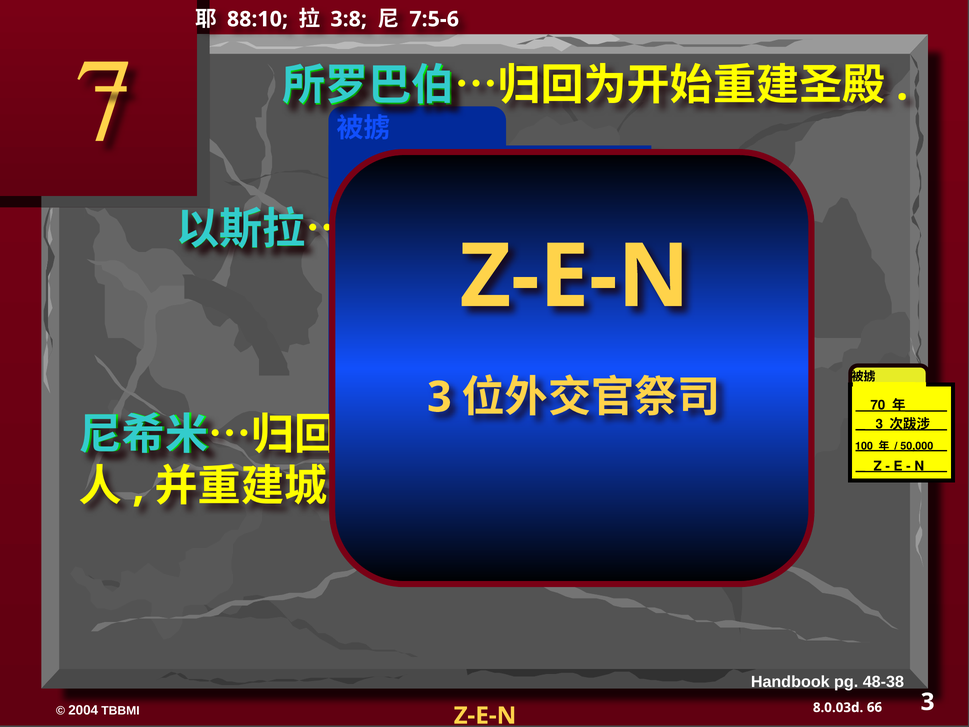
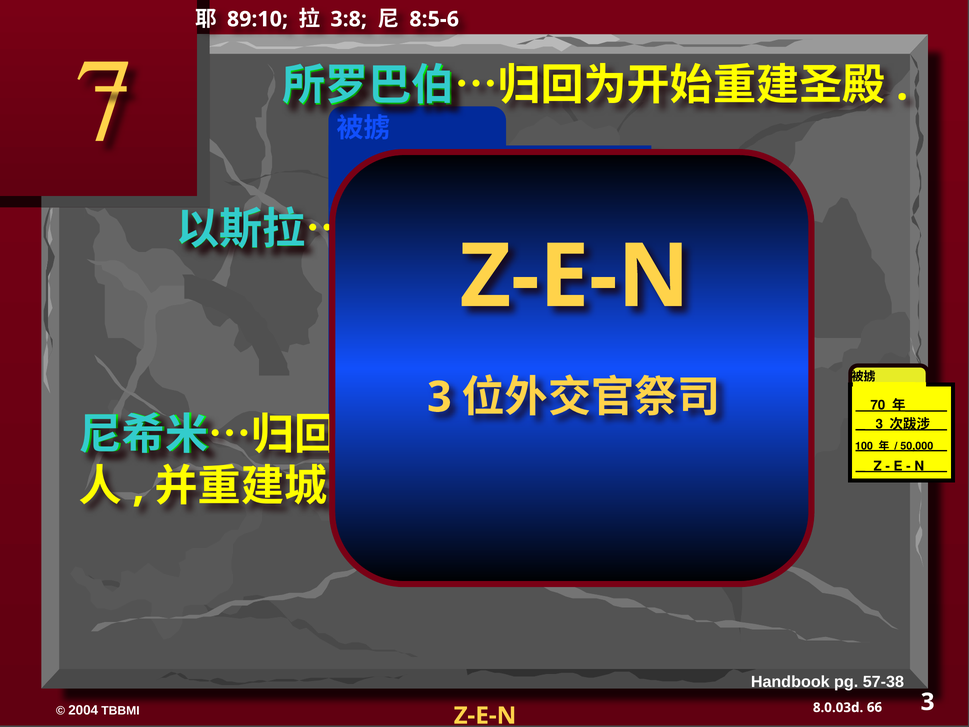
88:10: 88:10 -> 89:10
7:5-6: 7:5-6 -> 8:5-6
48-38: 48-38 -> 57-38
